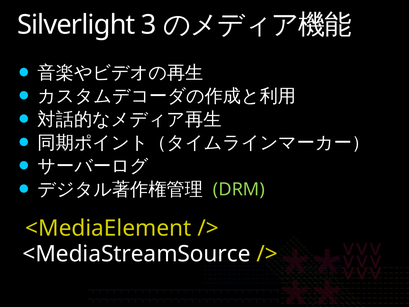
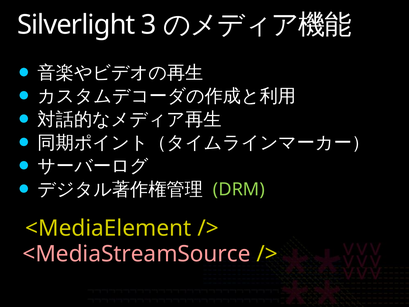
<MediaStreamSource colour: white -> pink
